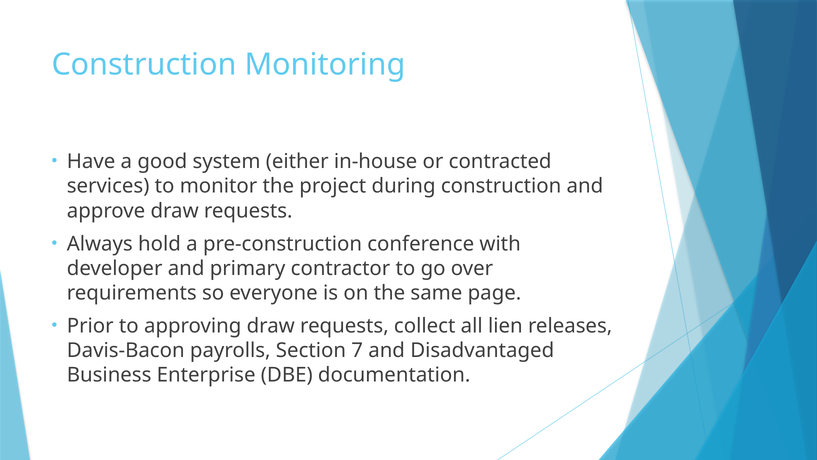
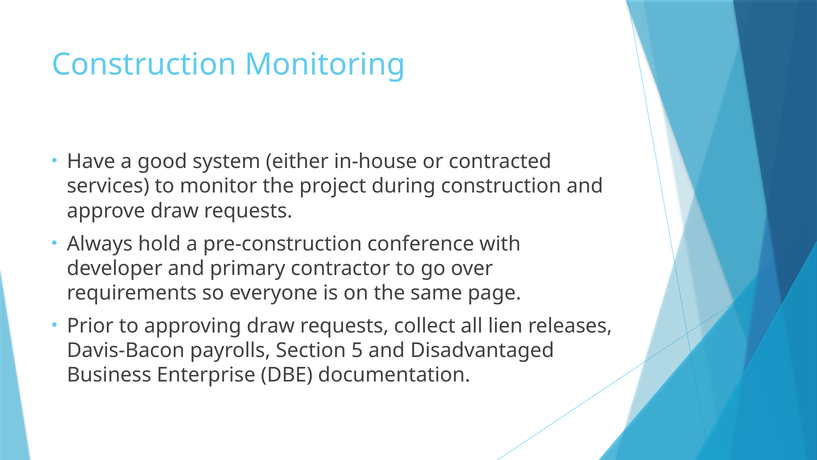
7: 7 -> 5
